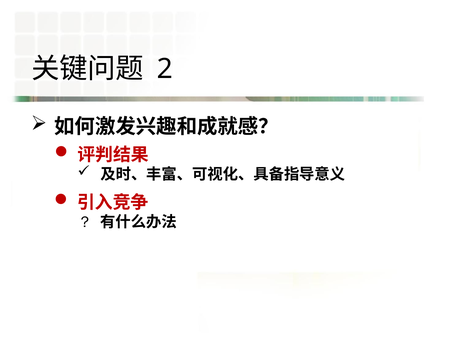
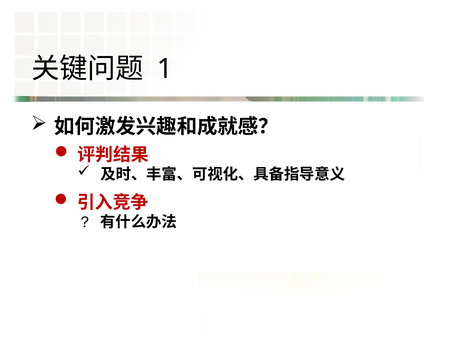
2: 2 -> 1
